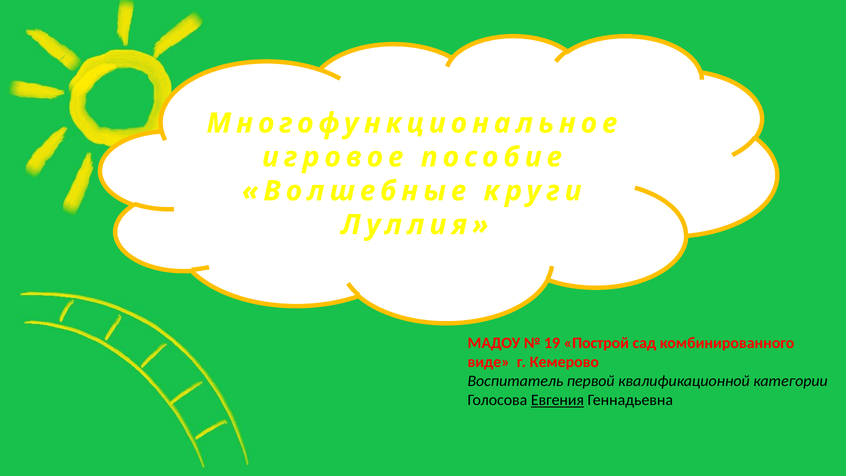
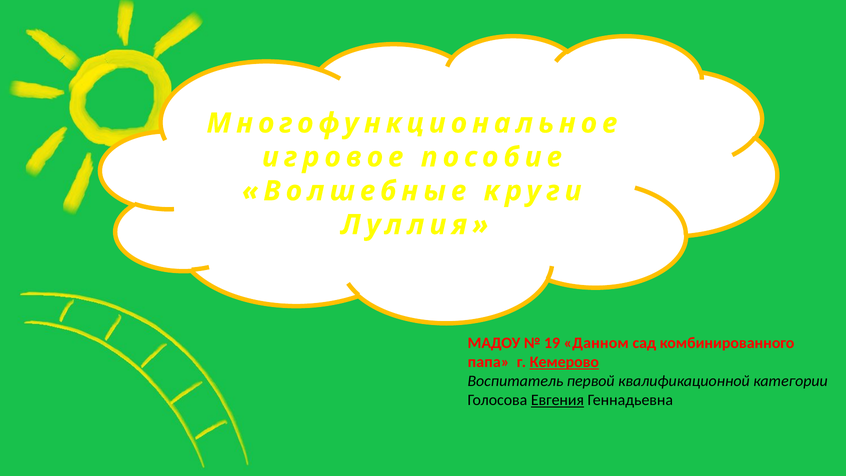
Построй: Построй -> Данном
виде: виде -> папа
Кемерово underline: none -> present
